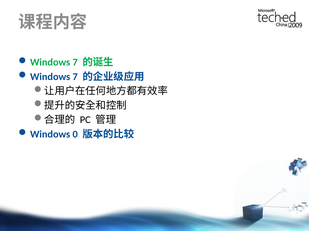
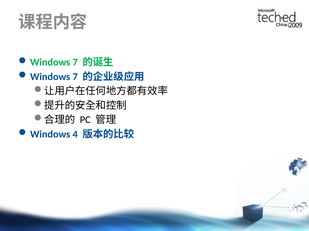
0: 0 -> 4
